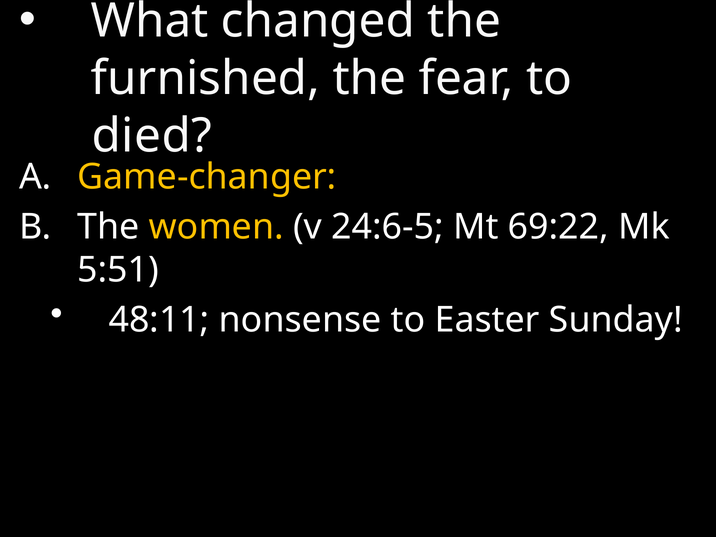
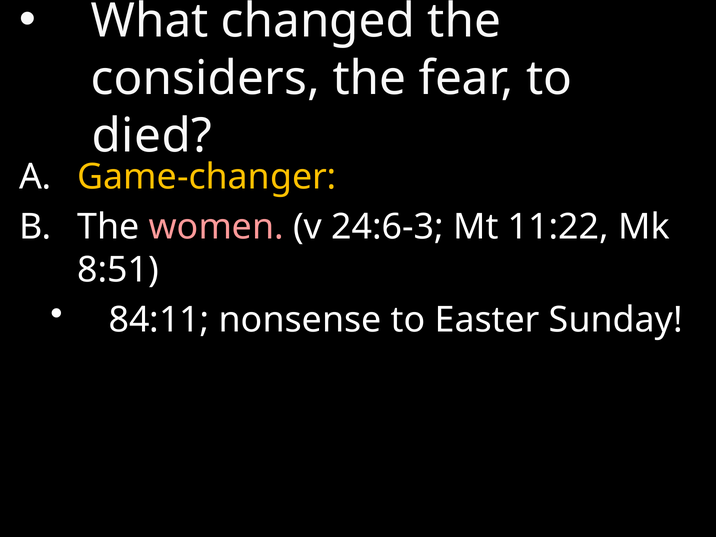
furnished: furnished -> considers
women colour: yellow -> pink
24:6-5: 24:6-5 -> 24:6-3
69:22: 69:22 -> 11:22
5:51: 5:51 -> 8:51
48:11: 48:11 -> 84:11
